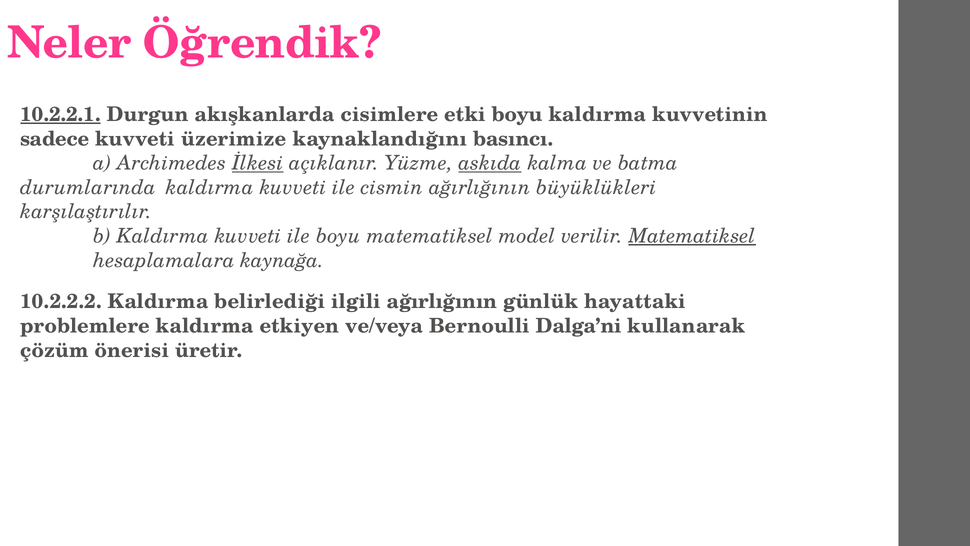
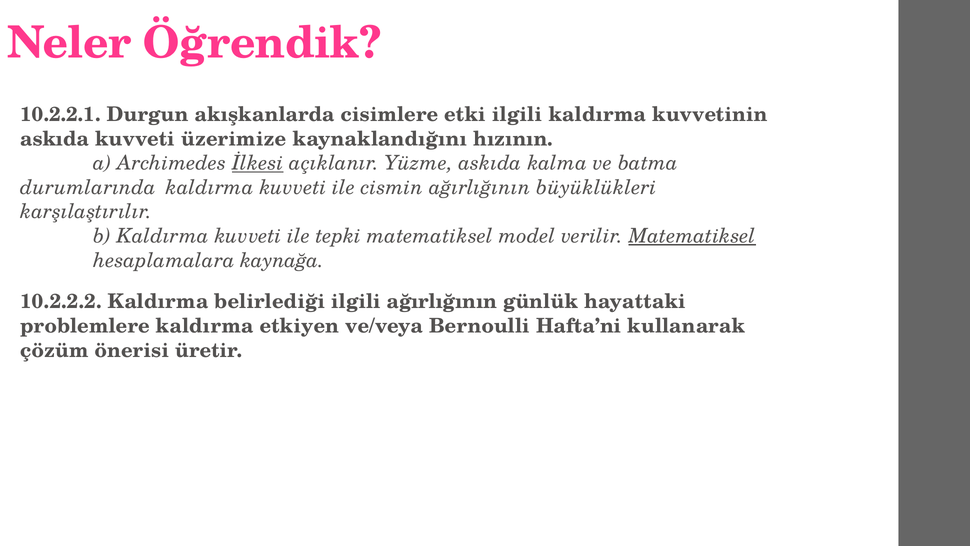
10.2.2.1 underline: present -> none
etki boyu: boyu -> ilgili
sadece at (55, 139): sadece -> askıda
basıncı: basıncı -> hızının
askıda at (490, 163) underline: present -> none
ile boyu: boyu -> tepki
Dalga’ni: Dalga’ni -> Hafta’ni
